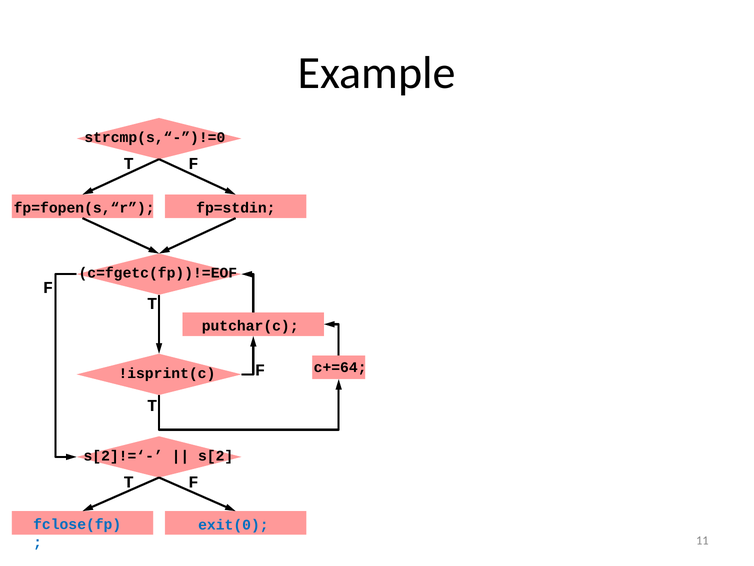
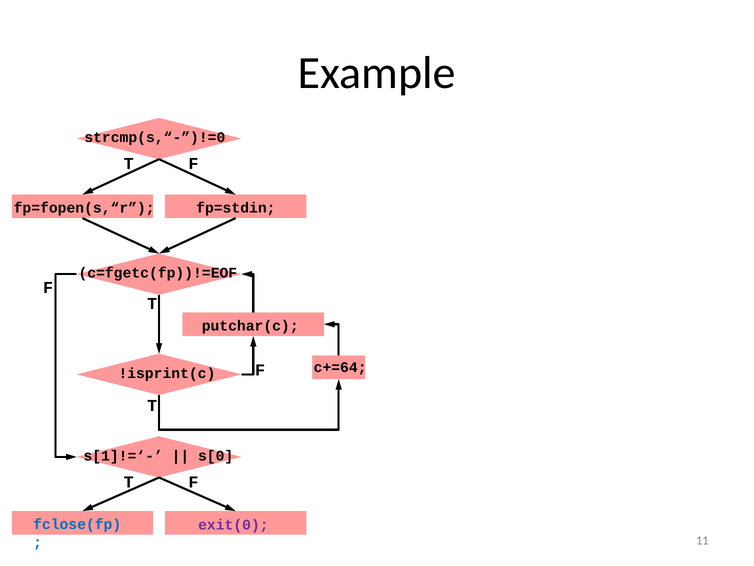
s[2]!=‘-: s[2]!=‘- -> s[1]!=‘-
s[2: s[2 -> s[0
exit(0 colour: blue -> purple
